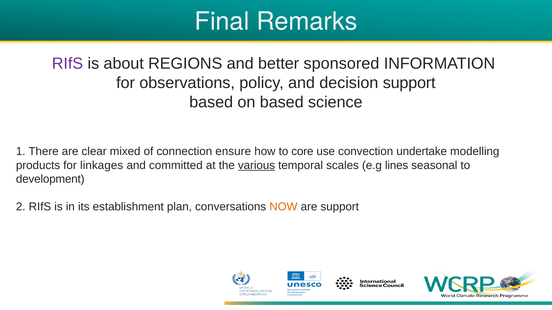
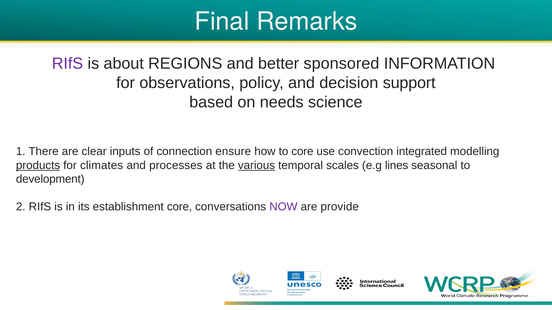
on based: based -> needs
mixed: mixed -> inputs
undertake: undertake -> integrated
products underline: none -> present
linkages: linkages -> climates
committed: committed -> processes
establishment plan: plan -> core
NOW colour: orange -> purple
are support: support -> provide
